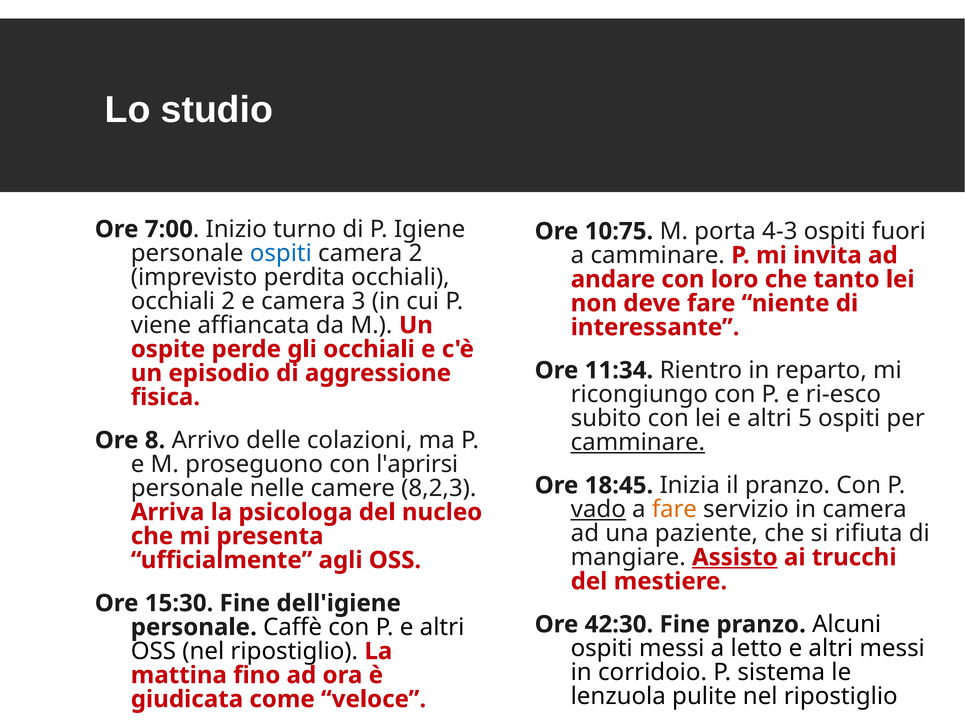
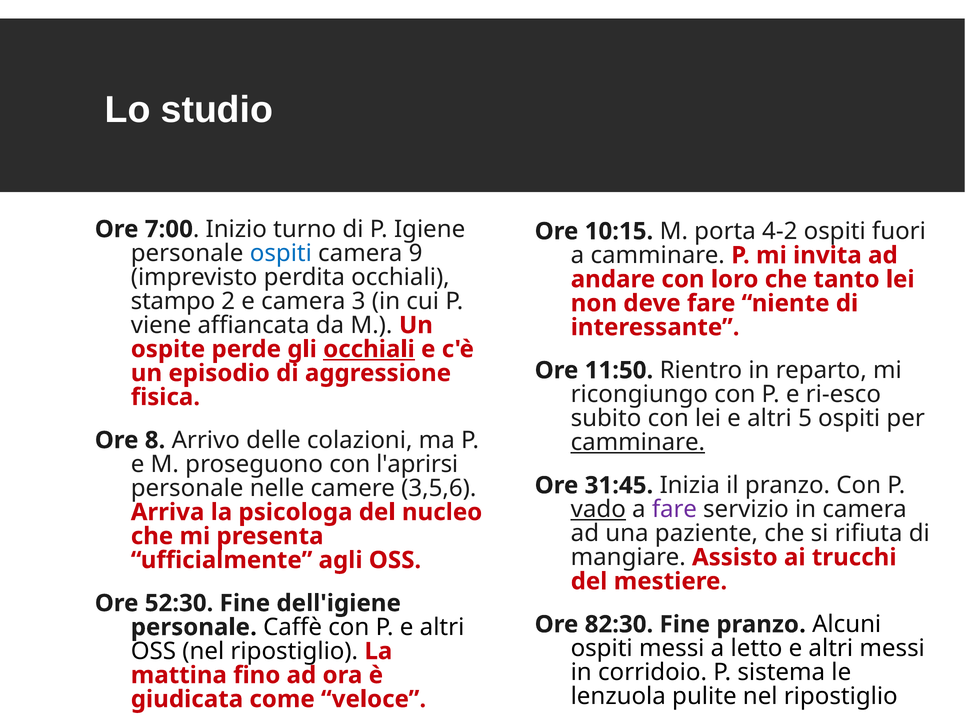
10:75: 10:75 -> 10:15
4-3: 4-3 -> 4-2
camera 2: 2 -> 9
occhiali at (173, 302): occhiali -> stampo
occhiali at (369, 350) underline: none -> present
11:34: 11:34 -> 11:50
18:45: 18:45 -> 31:45
8,2,3: 8,2,3 -> 3,5,6
fare at (674, 510) colour: orange -> purple
Assisto underline: present -> none
15:30: 15:30 -> 52:30
42:30: 42:30 -> 82:30
